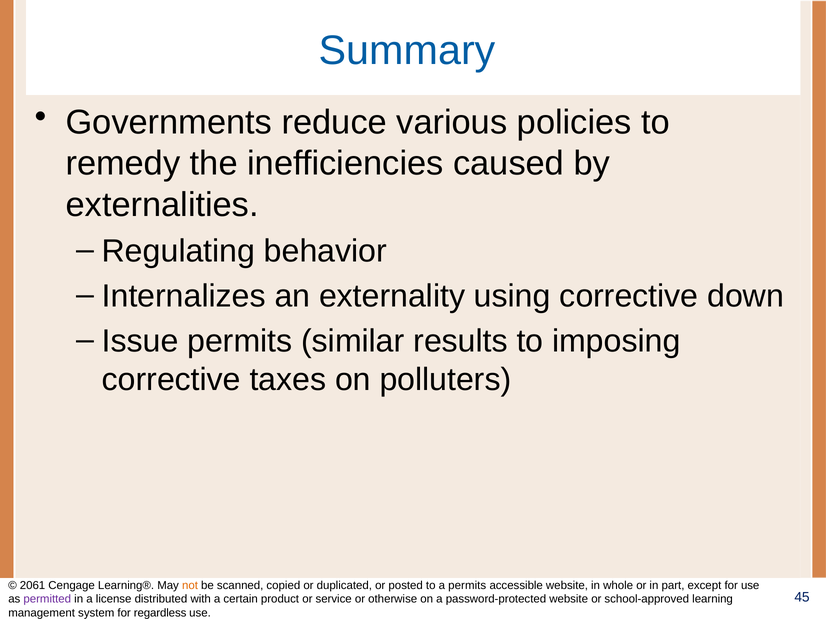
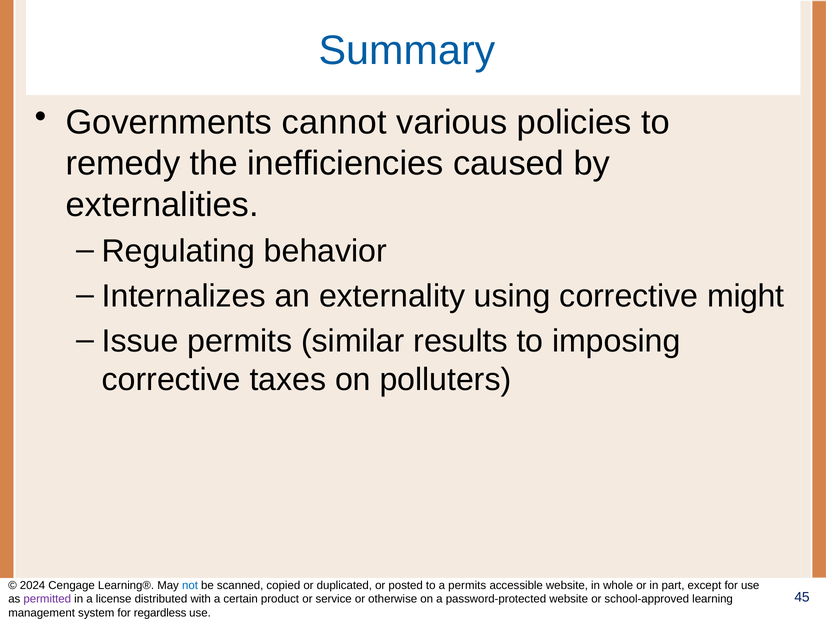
reduce: reduce -> cannot
down: down -> might
2061: 2061 -> 2024
not colour: orange -> blue
